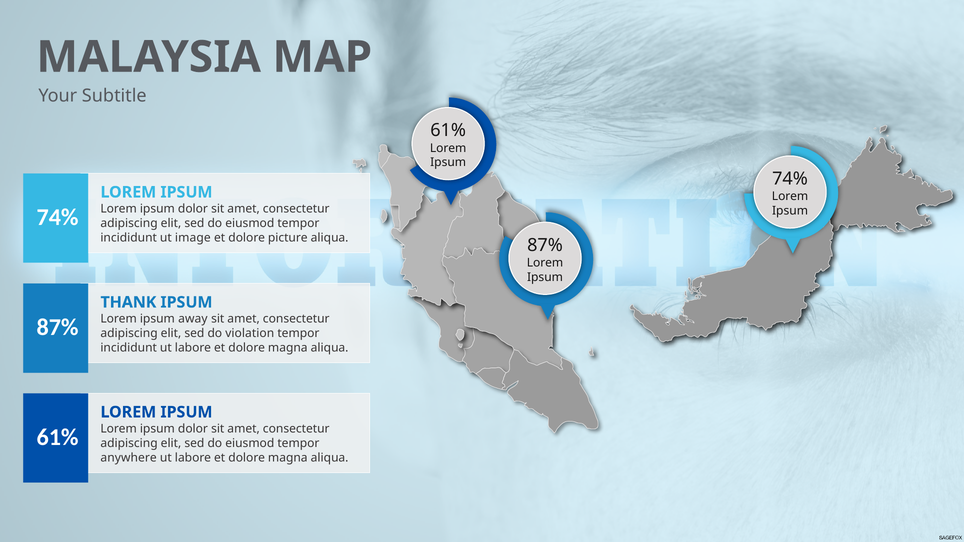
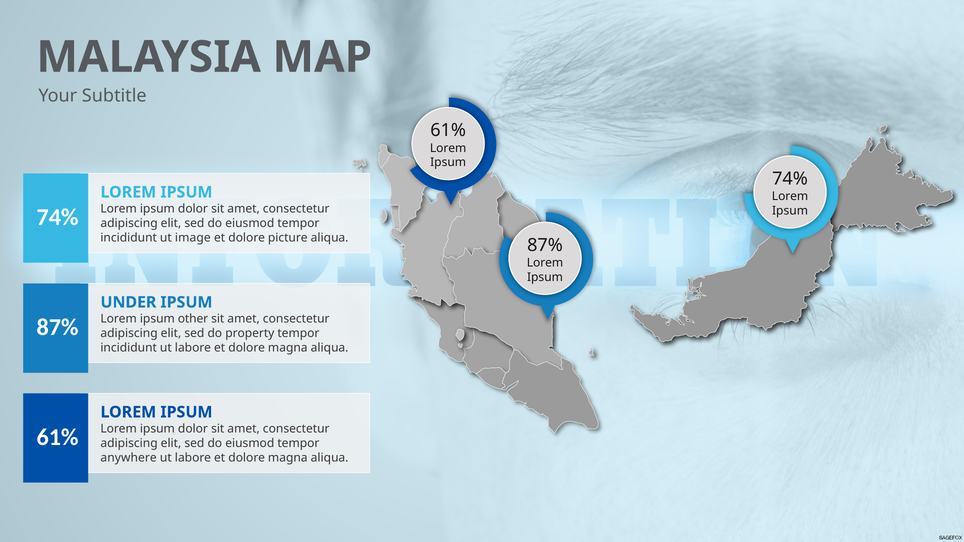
THANK: THANK -> UNDER
away: away -> other
violation: violation -> property
